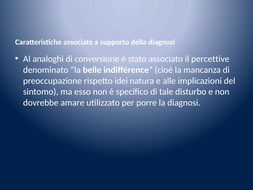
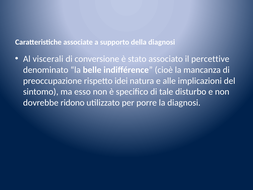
analoghi: analoghi -> viscerali
amare: amare -> ridono
